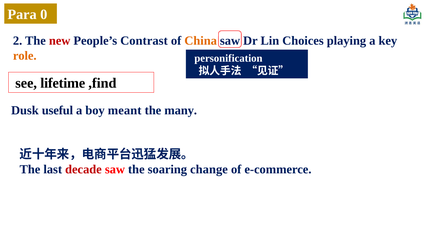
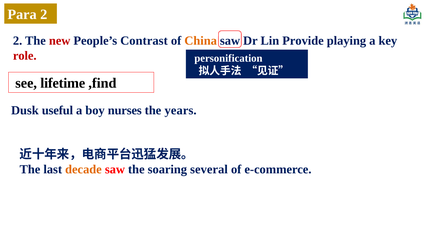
Para 0: 0 -> 2
Choices: Choices -> Provide
role colour: orange -> red
meant: meant -> nurses
many: many -> years
decade colour: red -> orange
change: change -> several
